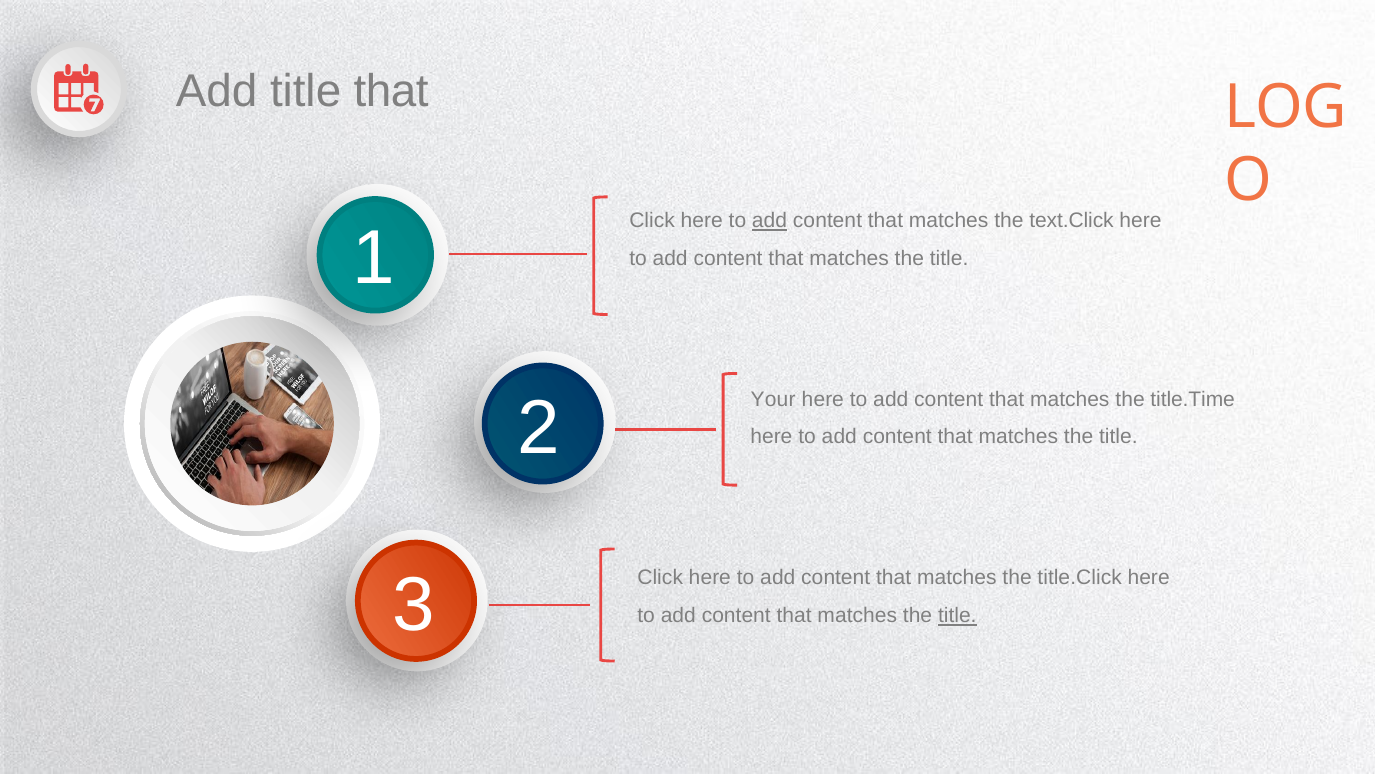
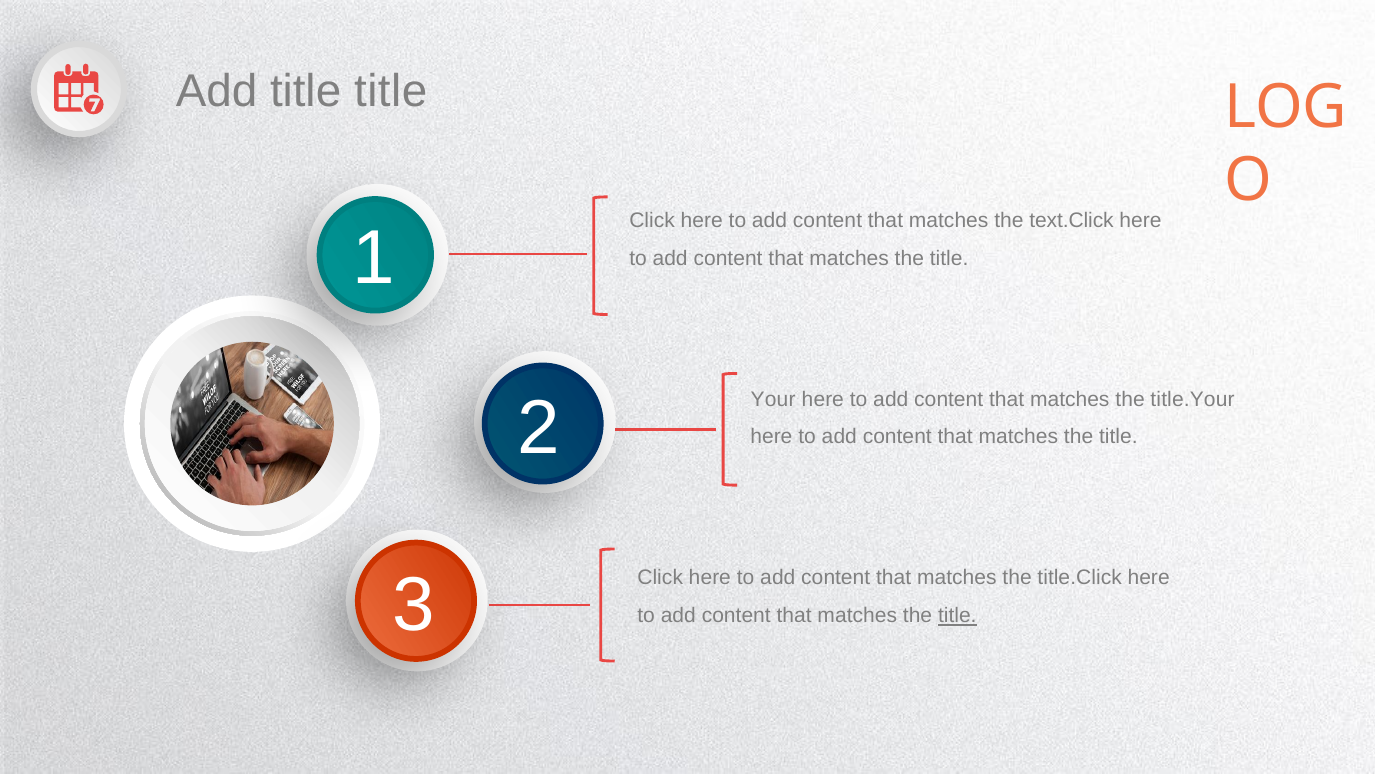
title that: that -> title
add at (770, 221) underline: present -> none
title.Time: title.Time -> title.Your
